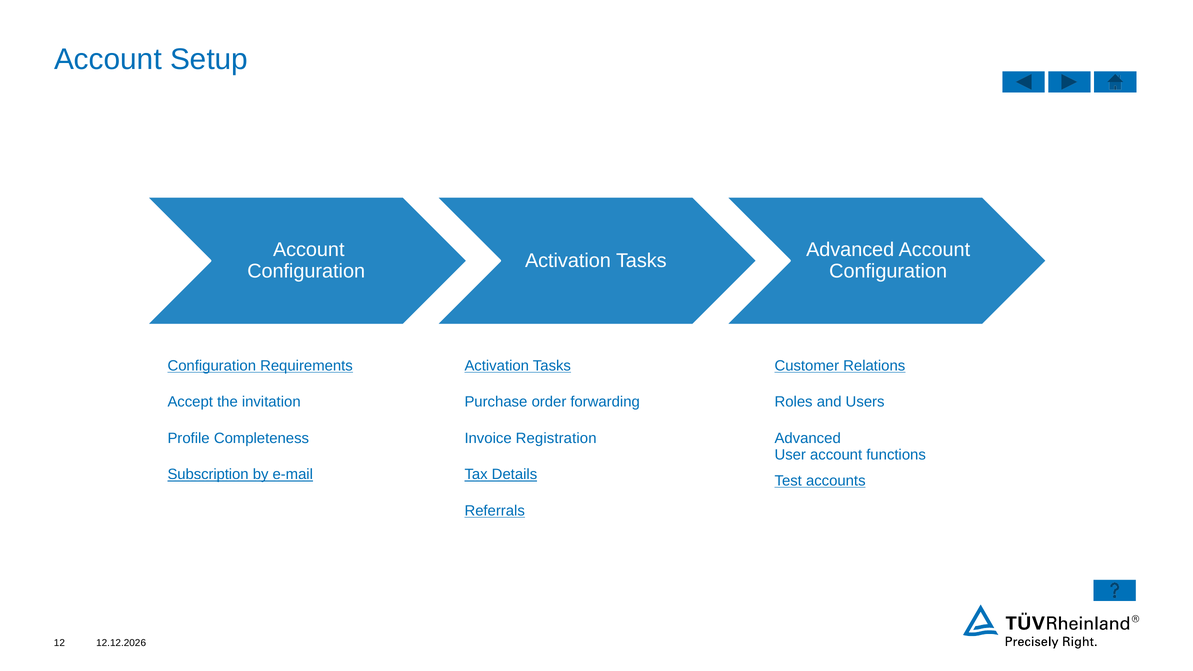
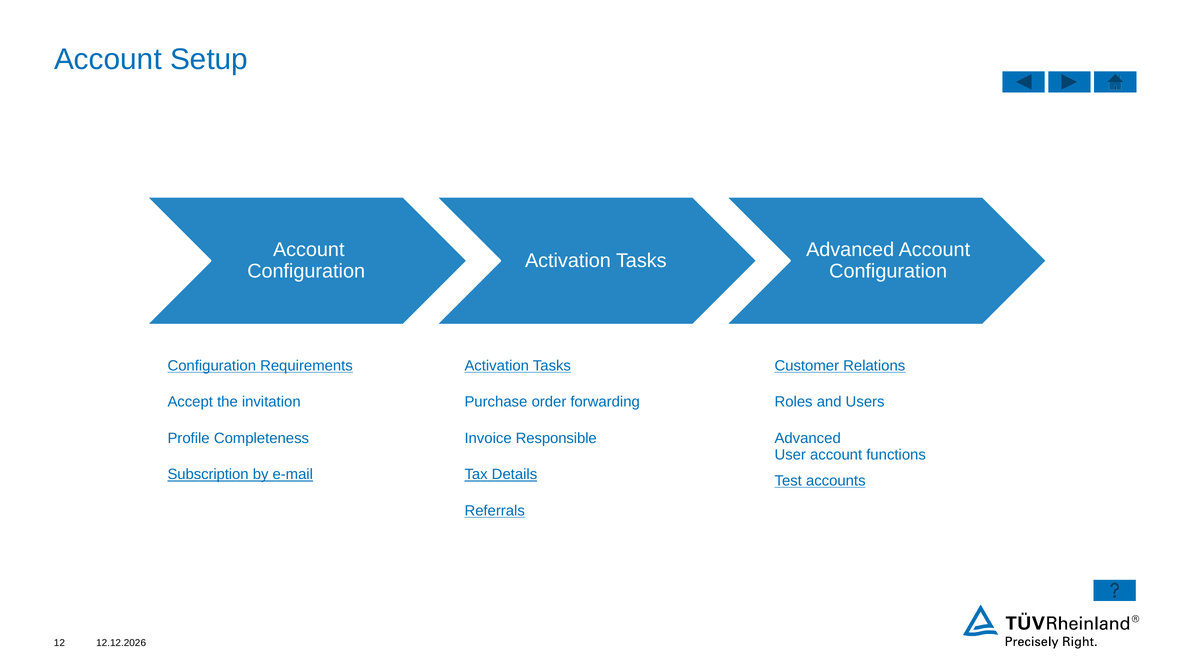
Registration: Registration -> Responsible
